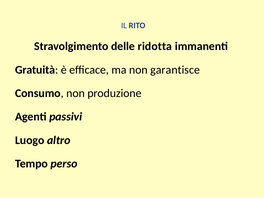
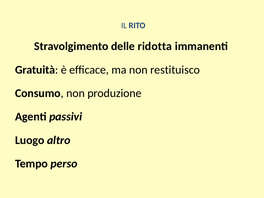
garantisce: garantisce -> restituisco
